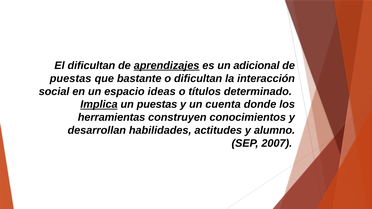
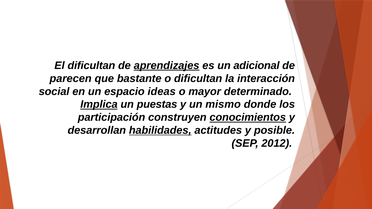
puestas at (71, 79): puestas -> parecen
títulos: títulos -> mayor
cuenta: cuenta -> mismo
herramientas: herramientas -> participación
conocimientos underline: none -> present
habilidades underline: none -> present
alumno: alumno -> posible
2007: 2007 -> 2012
